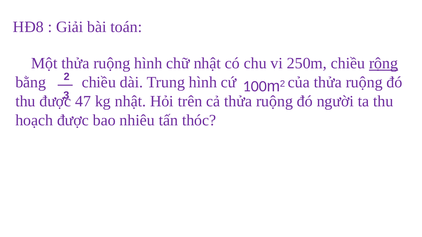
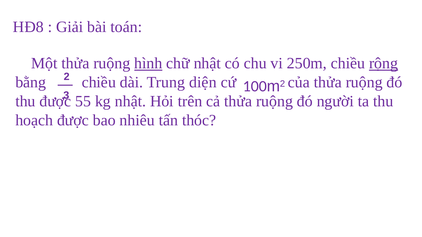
hình at (148, 64) underline: none -> present
Trung hình: hình -> diện
47: 47 -> 55
